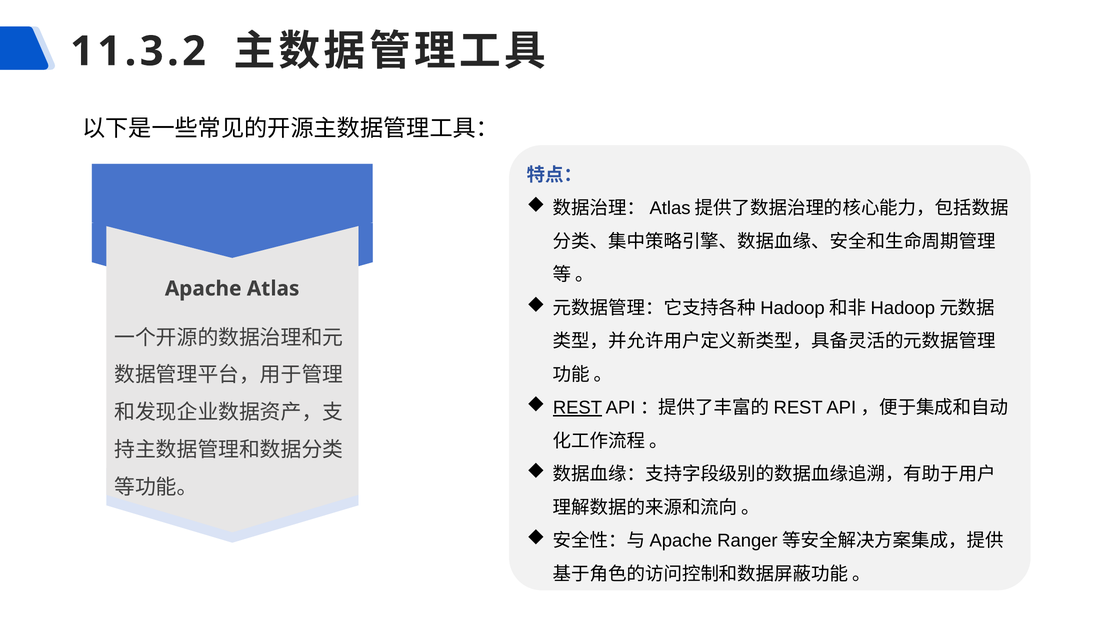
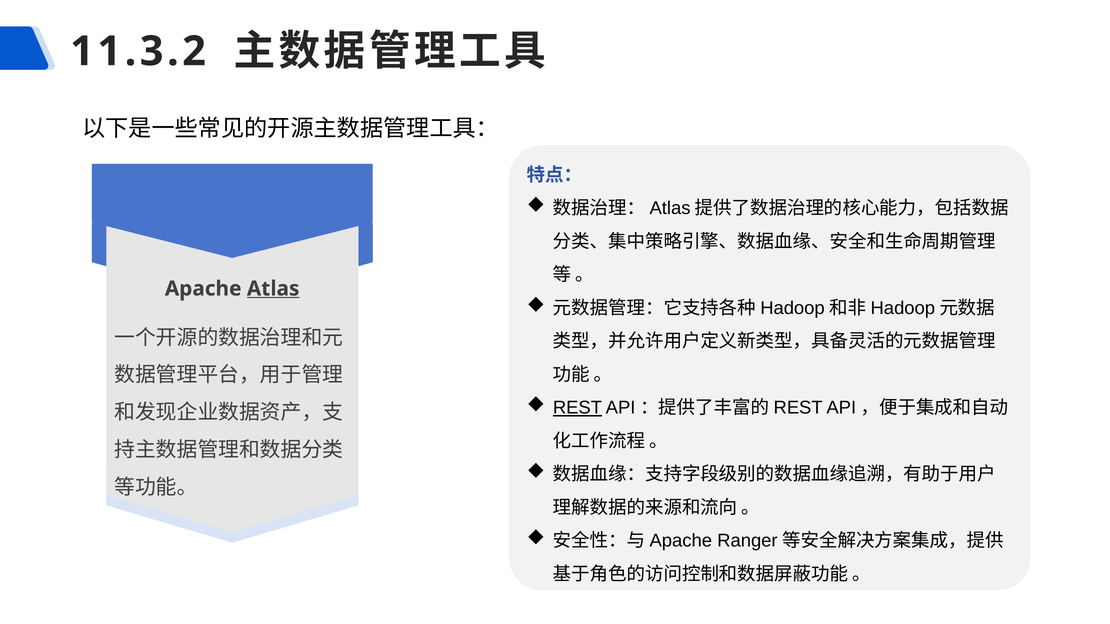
Atlas underline: none -> present
